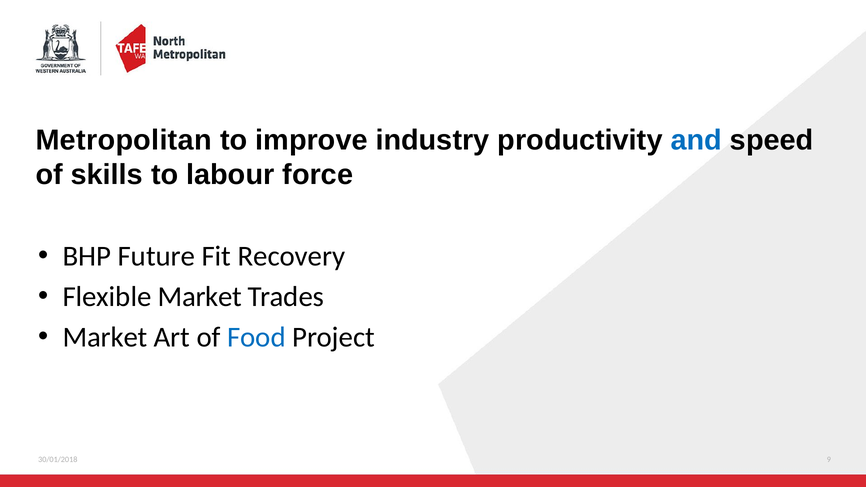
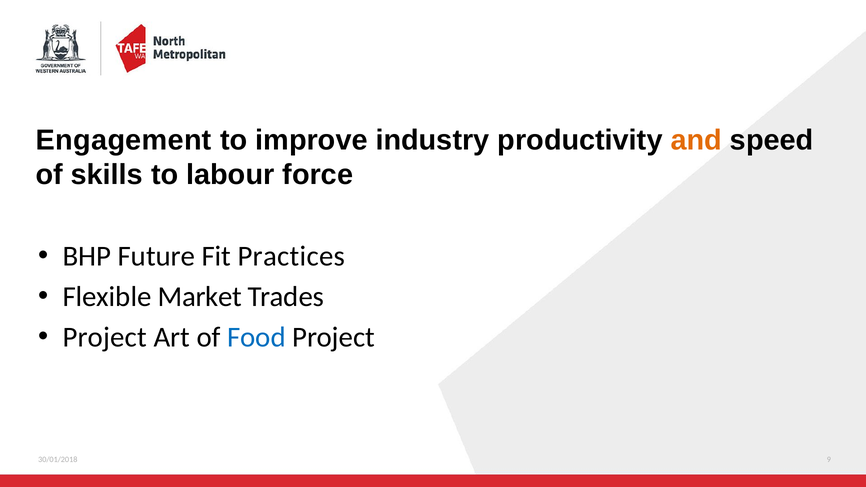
Metropolitan: Metropolitan -> Engagement
and colour: blue -> orange
Recovery: Recovery -> Practices
Market at (105, 337): Market -> Project
